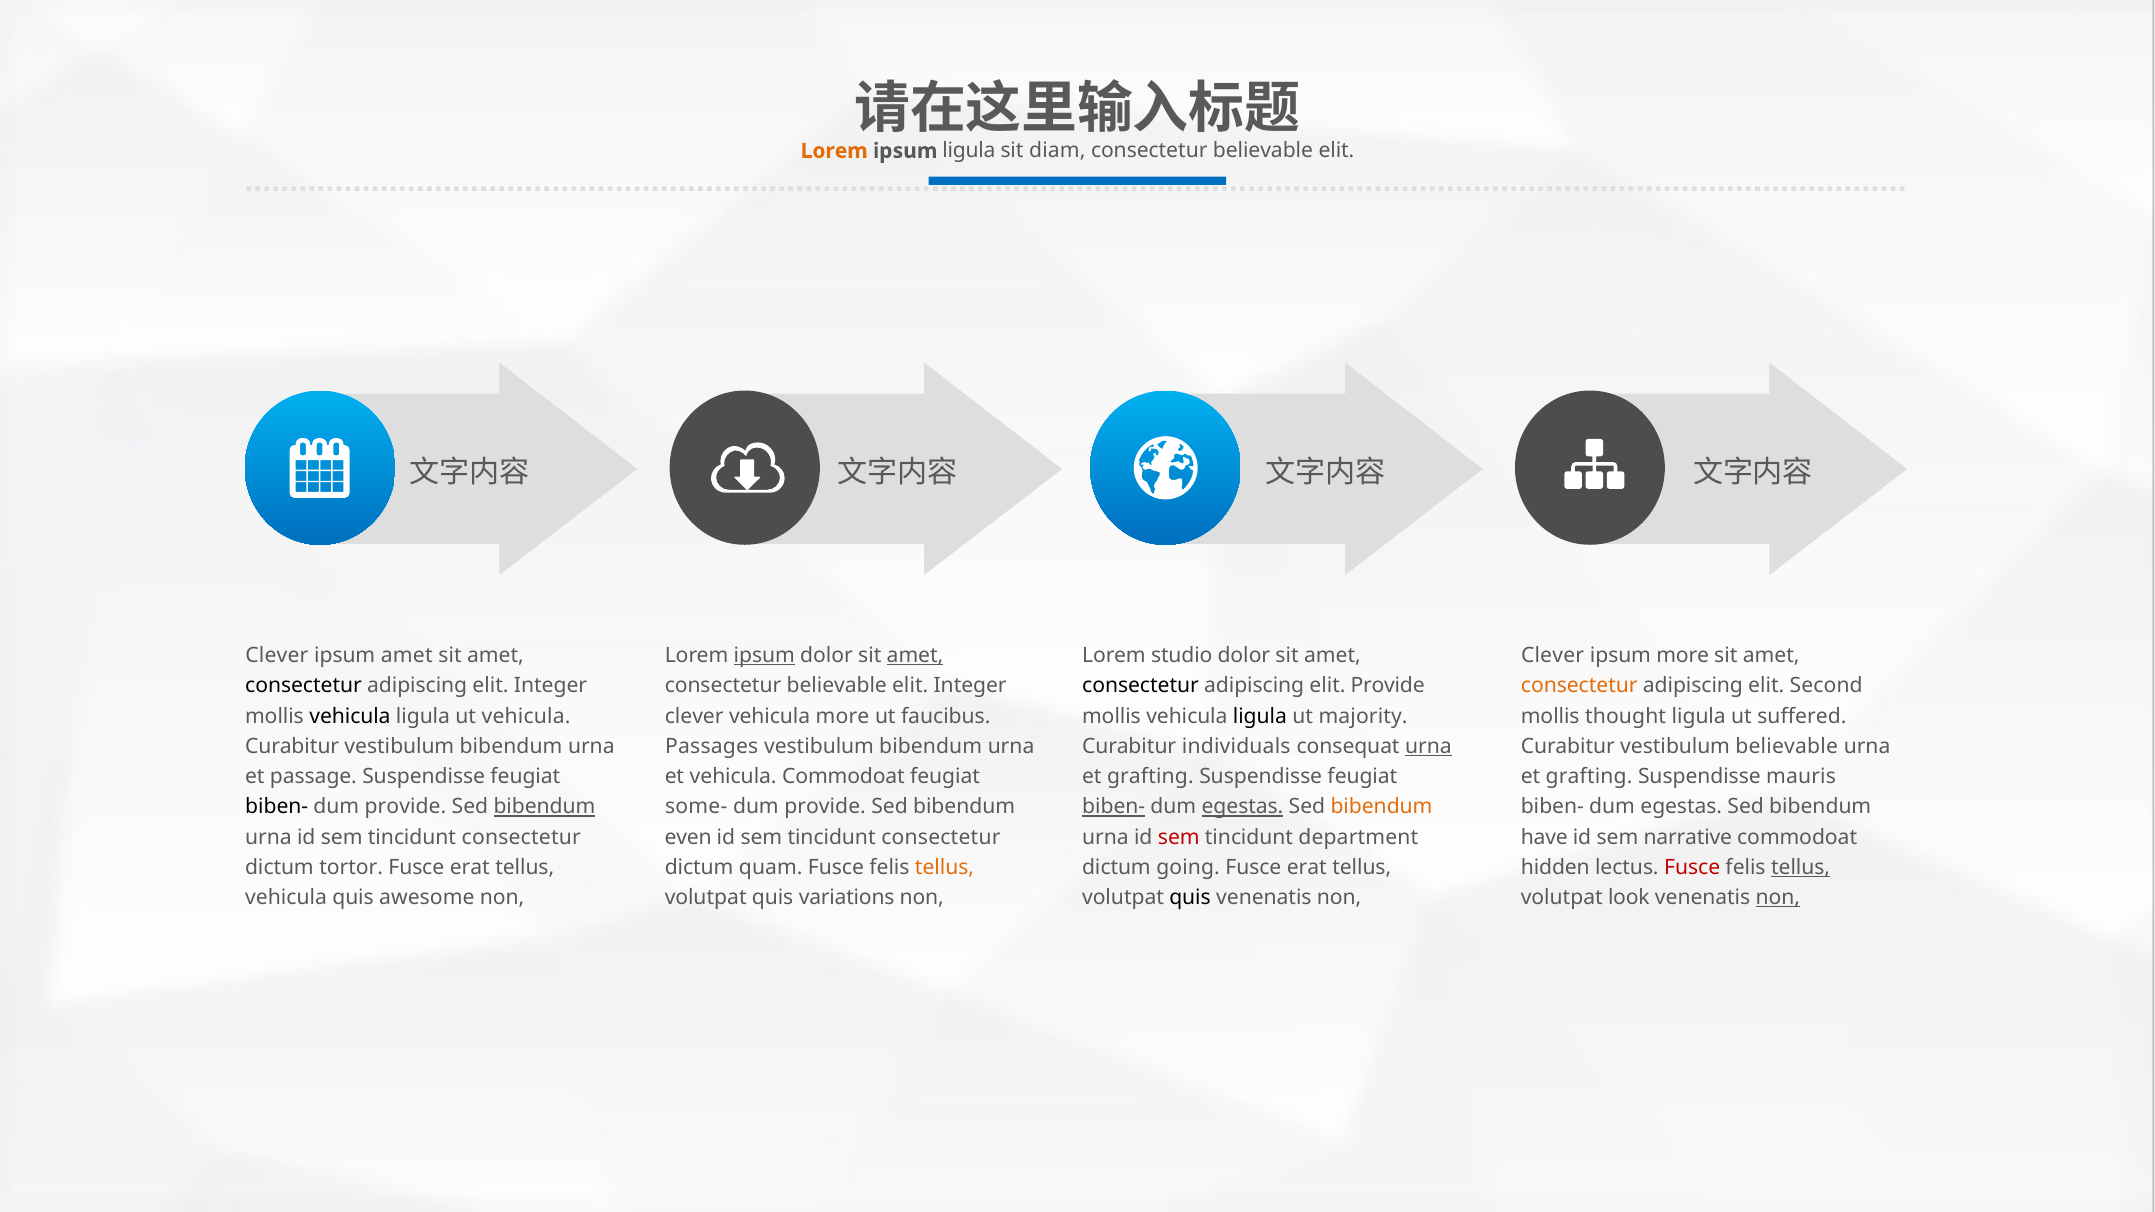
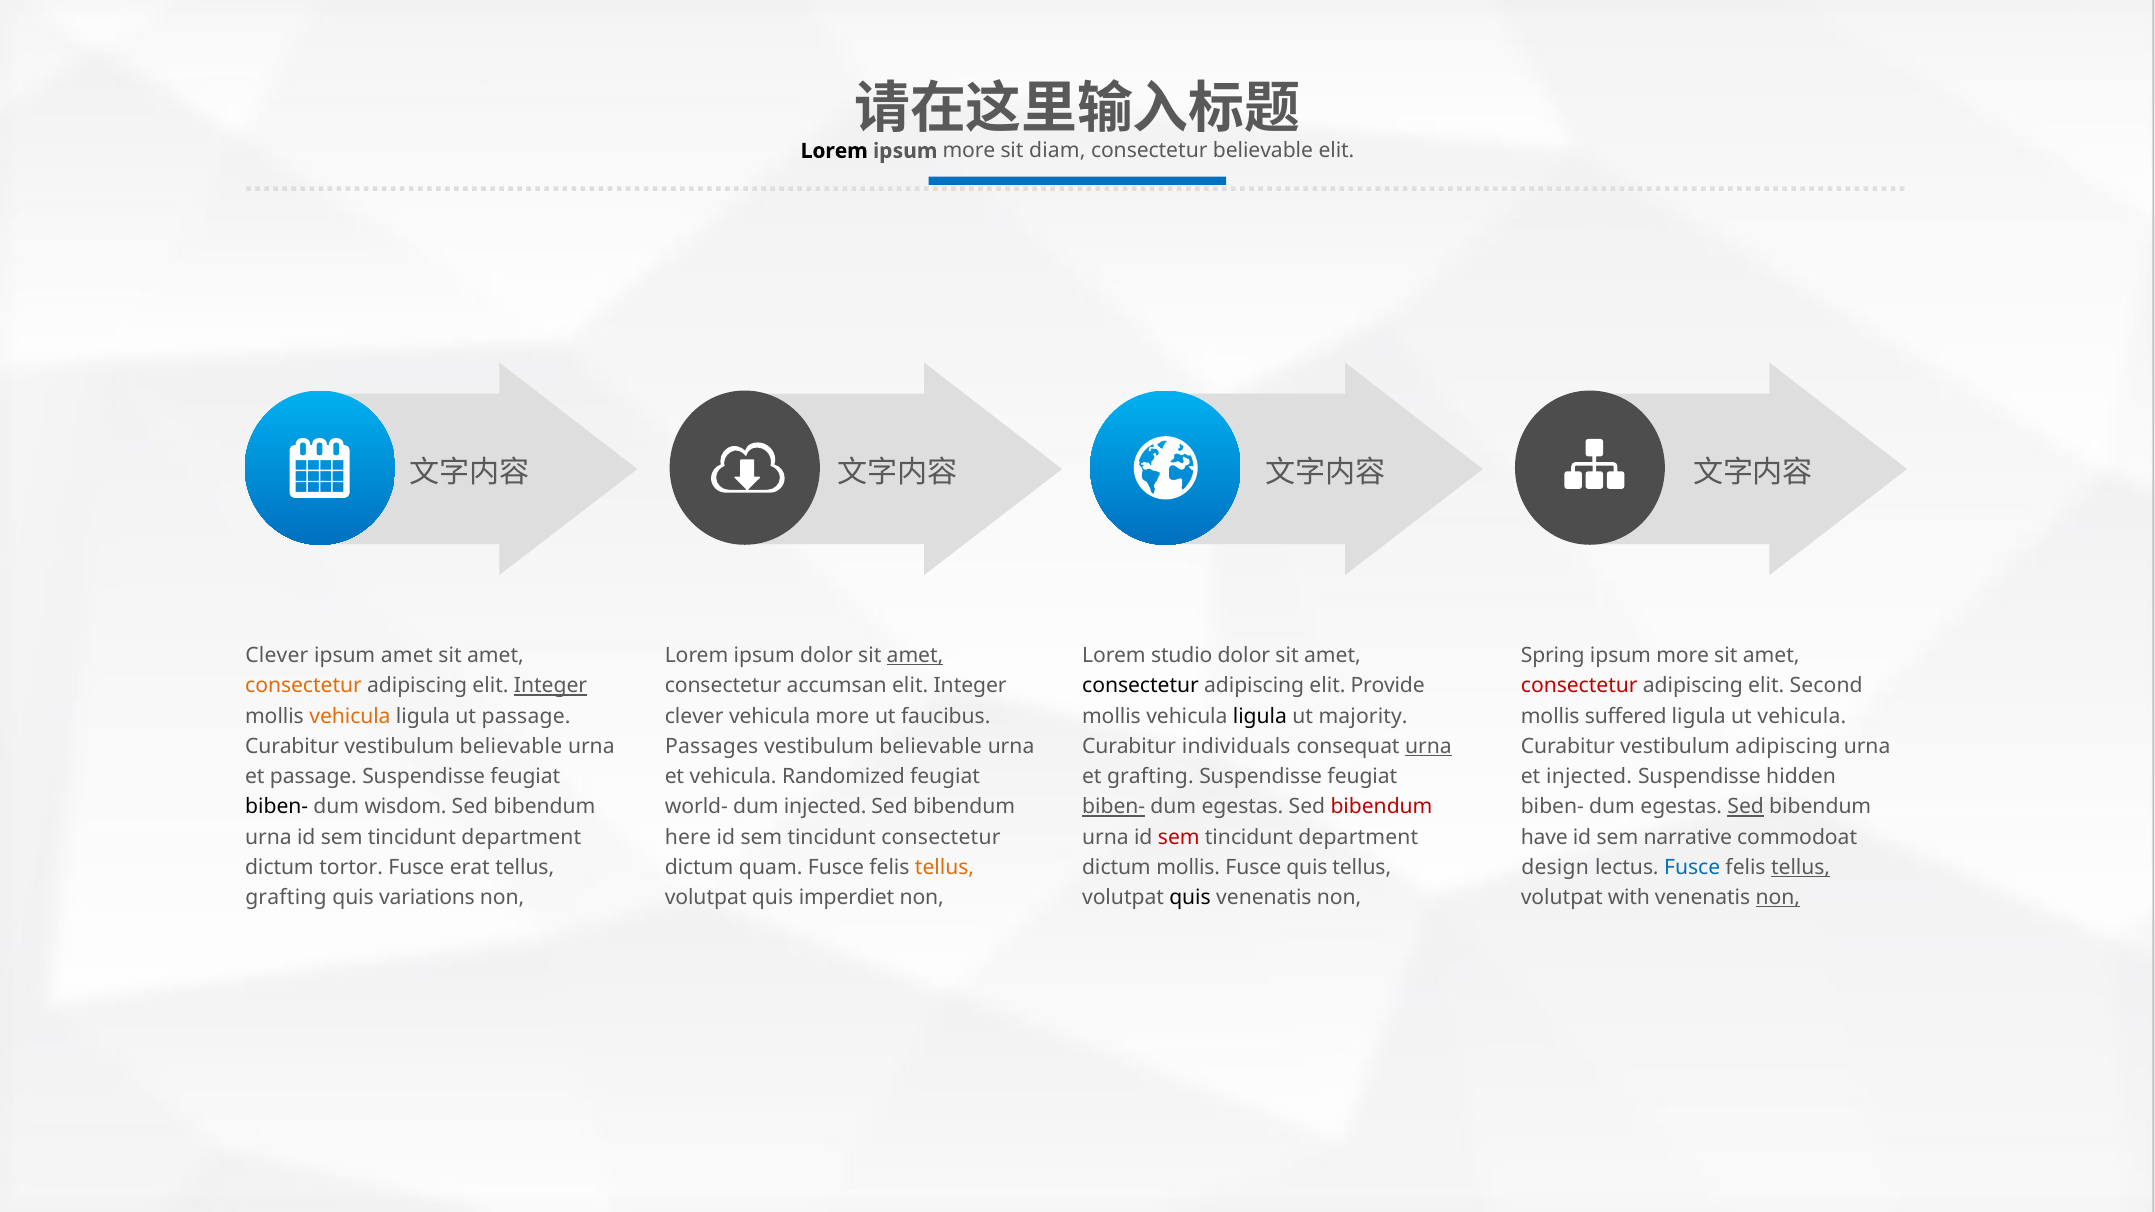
Lorem at (834, 151) colour: orange -> black
ligula at (969, 151): ligula -> more
ipsum at (764, 656) underline: present -> none
Clever at (1553, 656): Clever -> Spring
consectetur at (304, 686) colour: black -> orange
Integer at (551, 686) underline: none -> present
believable at (837, 686): believable -> accumsan
consectetur at (1579, 686) colour: orange -> red
vehicula at (350, 716) colour: black -> orange
ut vehicula: vehicula -> passage
thought: thought -> suffered
ut suffered: suffered -> vehicula
Curabitur vestibulum bibendum: bibendum -> believable
bibendum at (931, 747): bibendum -> believable
vestibulum believable: believable -> adipiscing
vehicula Commodoat: Commodoat -> Randomized
grafting at (1589, 777): grafting -> injected
mauris: mauris -> hidden
provide at (405, 807): provide -> wisdom
bibendum at (544, 807) underline: present -> none
some-: some- -> world-
provide at (825, 807): provide -> injected
egestas at (1242, 807) underline: present -> none
bibendum at (1382, 807) colour: orange -> red
Sed at (1746, 807) underline: none -> present
consectetur at (521, 837): consectetur -> department
even: even -> here
dictum going: going -> mollis
erat at (1307, 867): erat -> quis
hidden: hidden -> design
Fusce at (1692, 867) colour: red -> blue
vehicula at (286, 898): vehicula -> grafting
awesome: awesome -> variations
variations: variations -> imperdiet
look: look -> with
